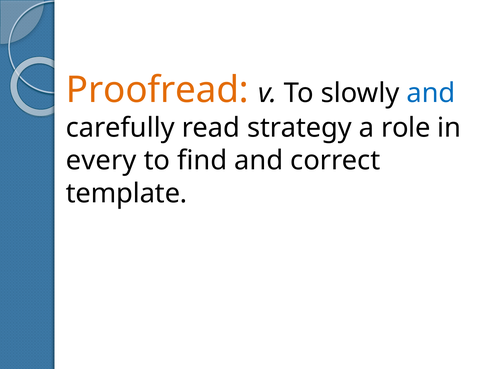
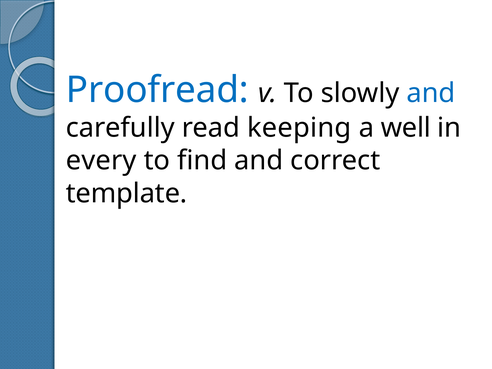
Proofread colour: orange -> blue
strategy: strategy -> keeping
role: role -> well
